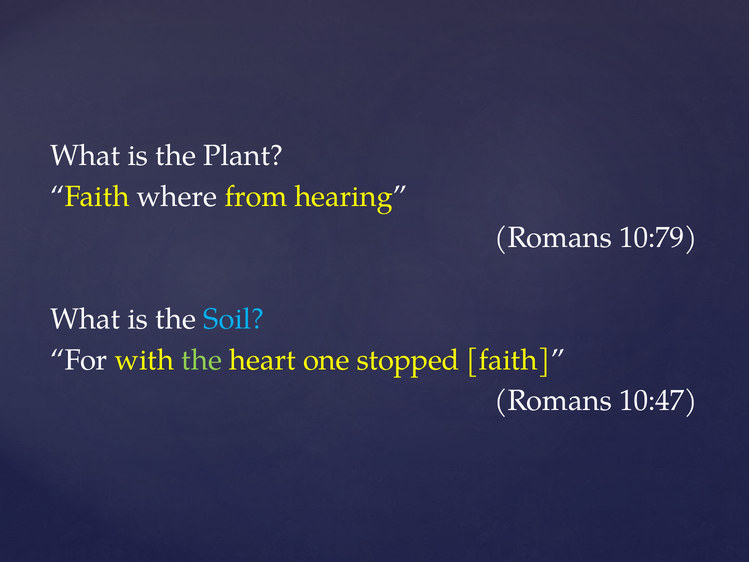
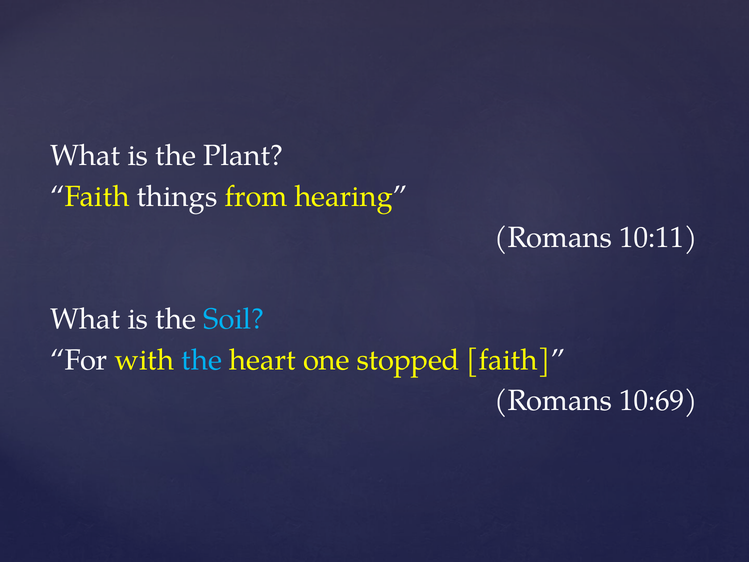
where: where -> things
10:79: 10:79 -> 10:11
the at (202, 360) colour: light green -> light blue
10:47: 10:47 -> 10:69
